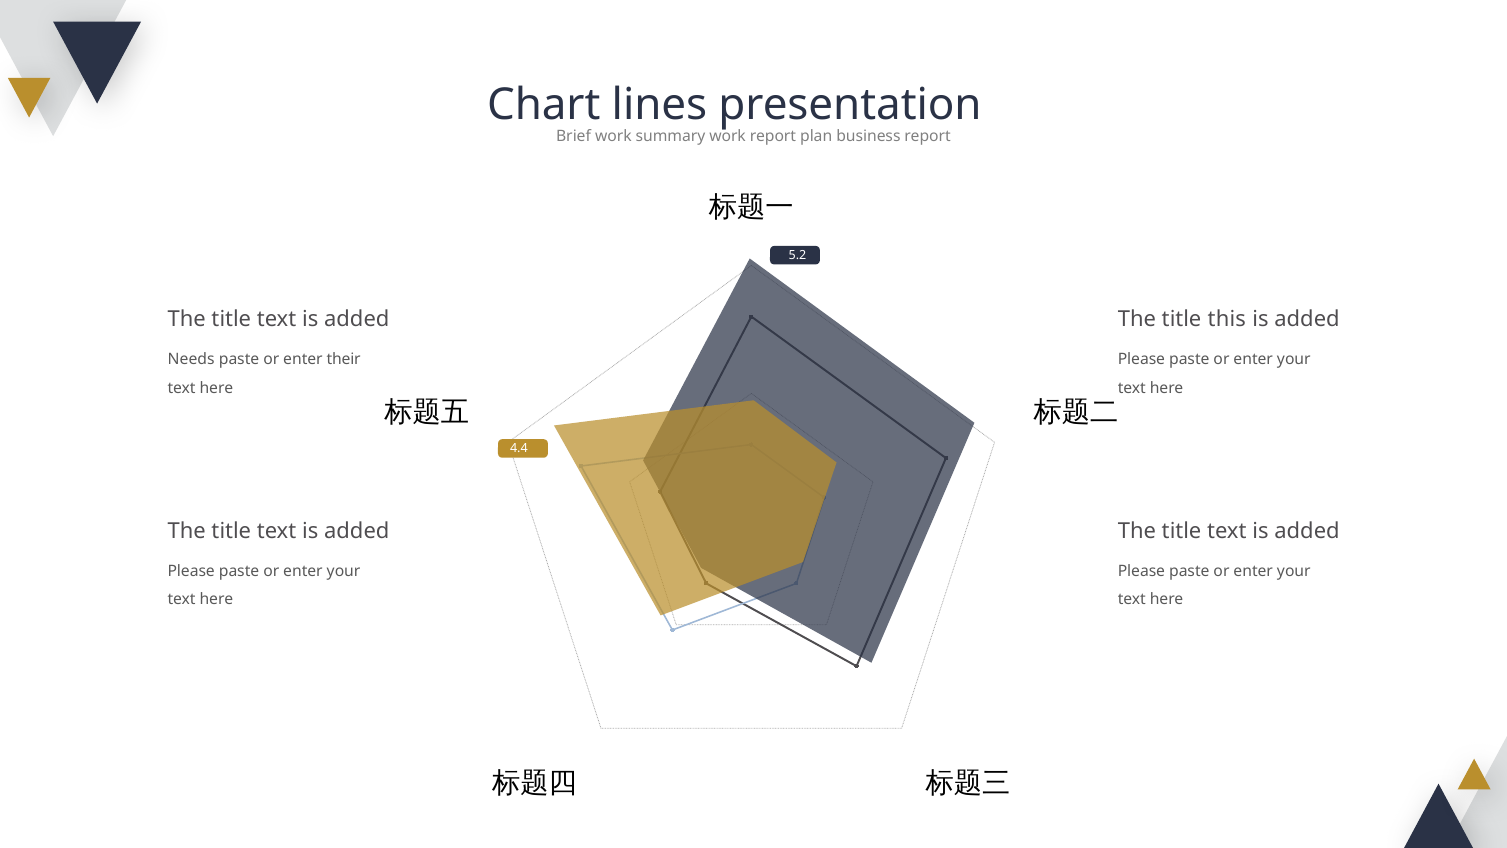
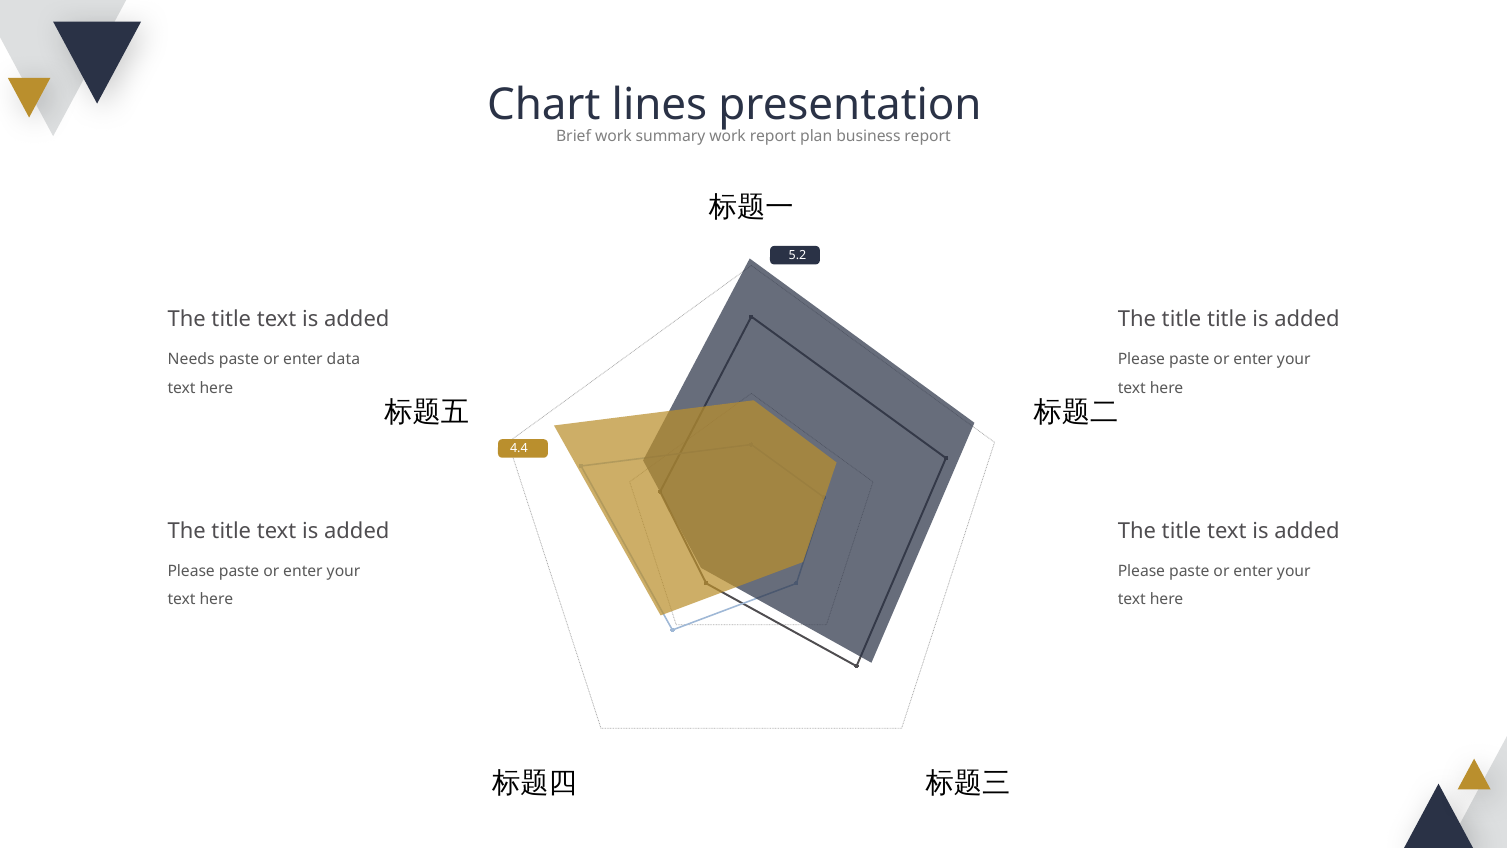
title this: this -> title
their: their -> data
